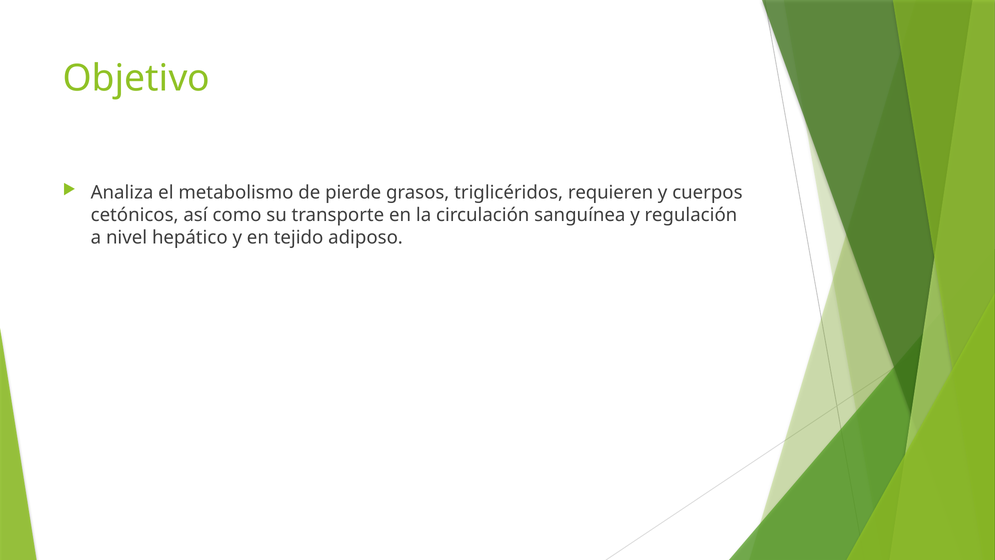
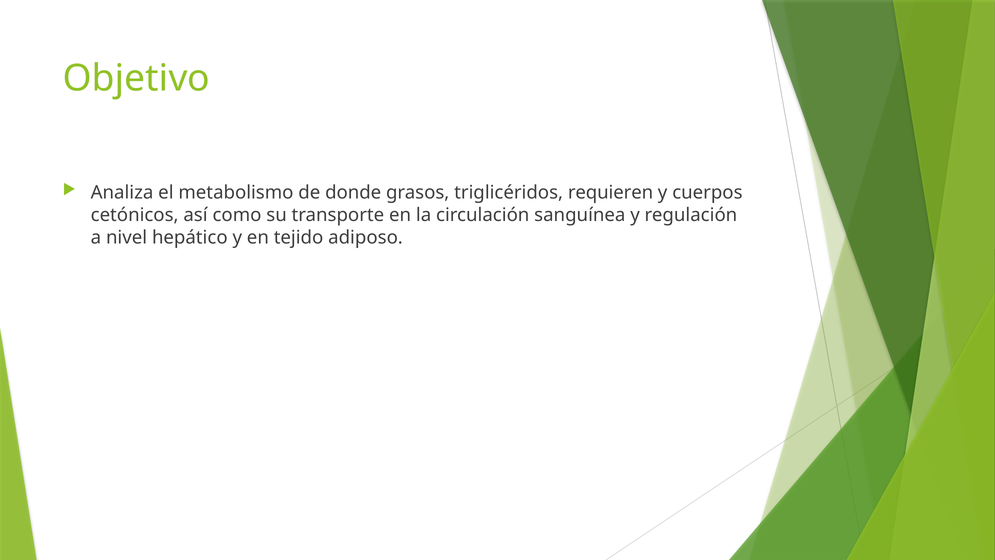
pierde: pierde -> donde
